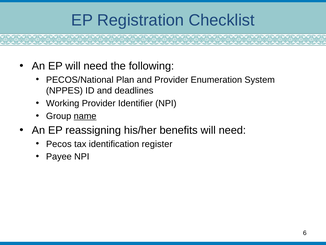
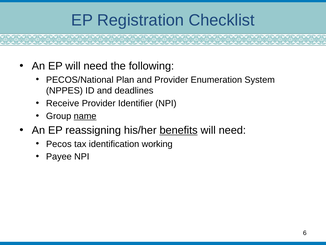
Working: Working -> Receive
benefits underline: none -> present
register: register -> working
